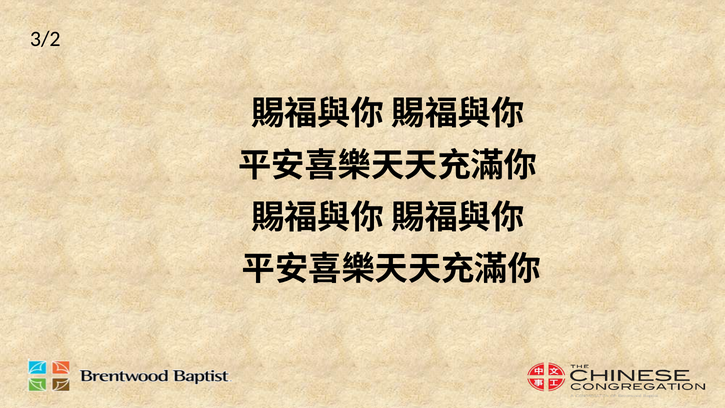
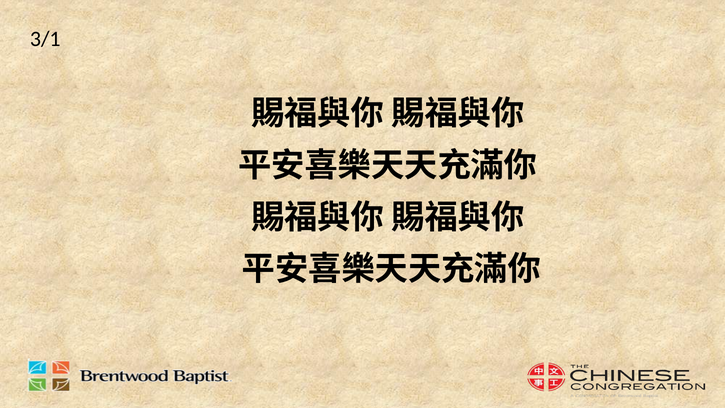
3/2: 3/2 -> 3/1
